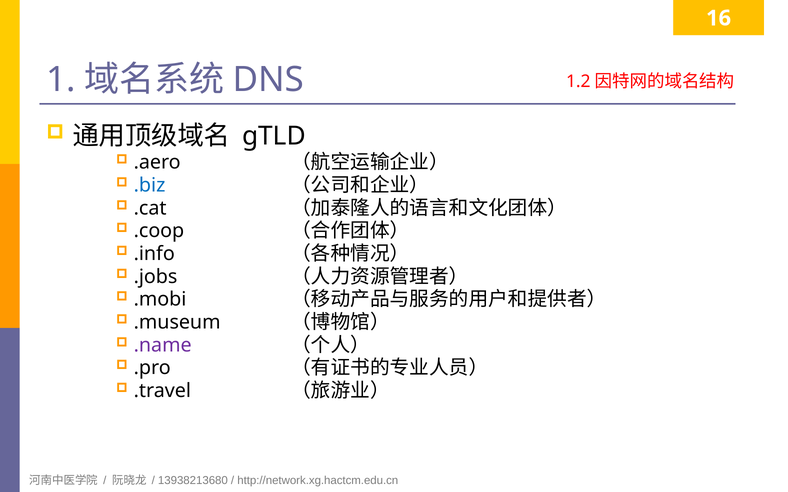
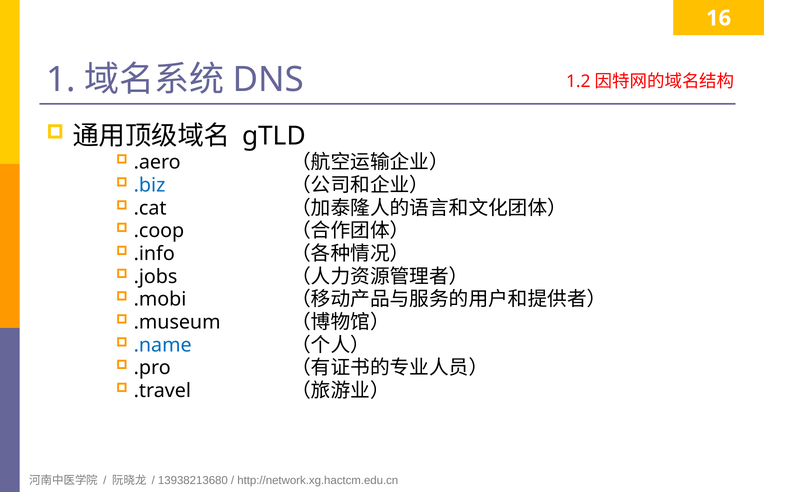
.name colour: purple -> blue
